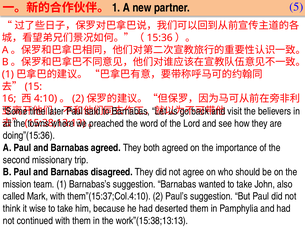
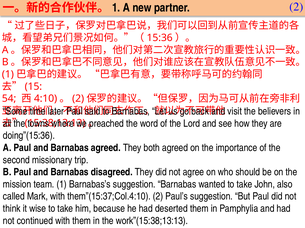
partner 5: 5 -> 2
16: 16 -> 54
